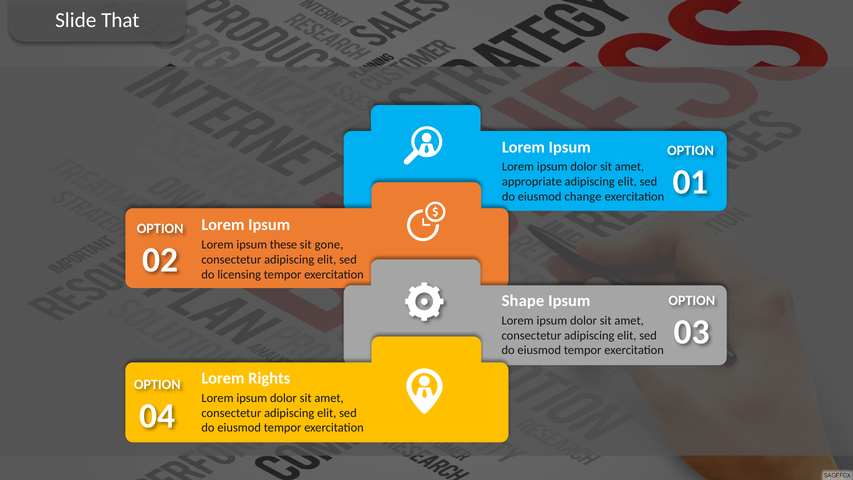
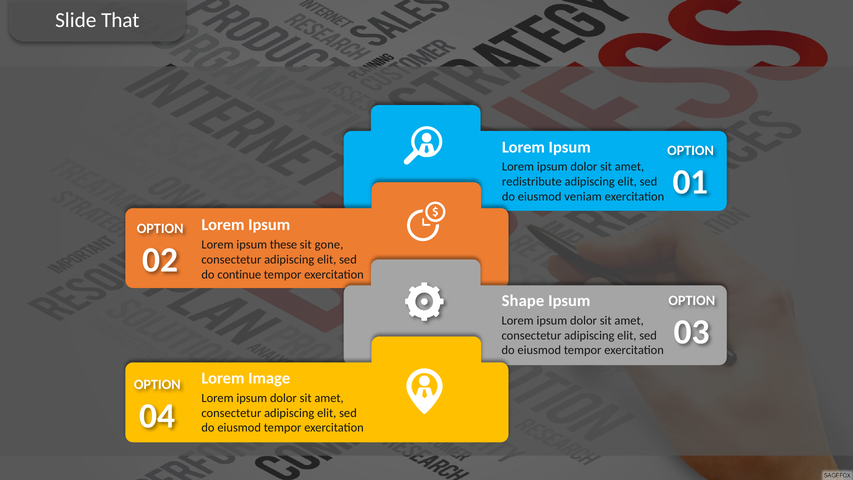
appropriate: appropriate -> redistribute
change: change -> veniam
licensing: licensing -> continue
Rights: Rights -> Image
